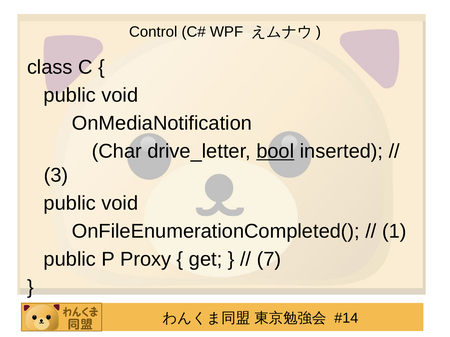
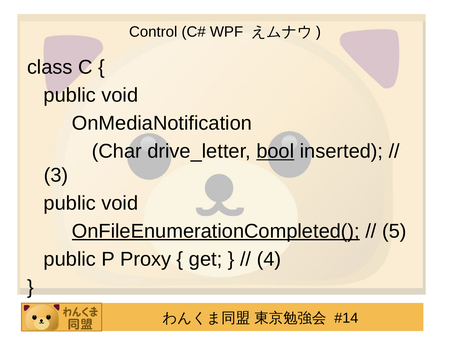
OnFileEnumerationCompleted( underline: none -> present
1: 1 -> 5
7: 7 -> 4
